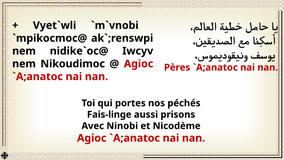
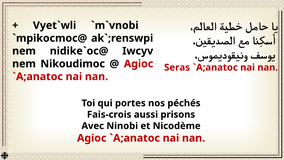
Pères: Pères -> Seras
Fais-linge: Fais-linge -> Fais-crois
